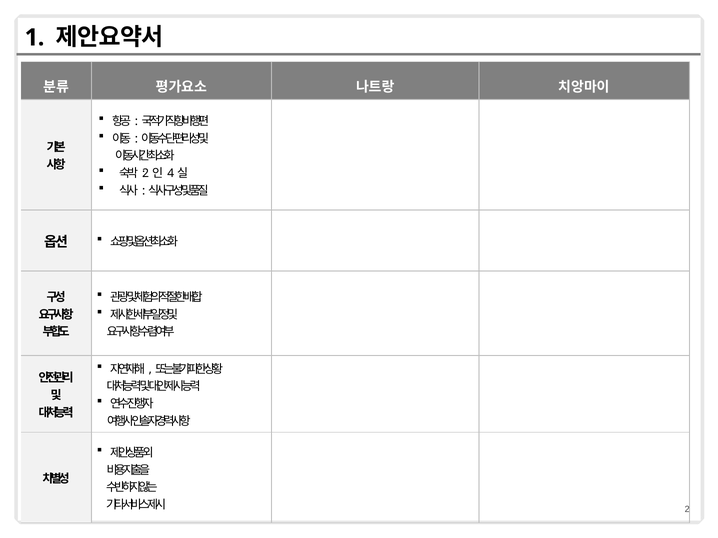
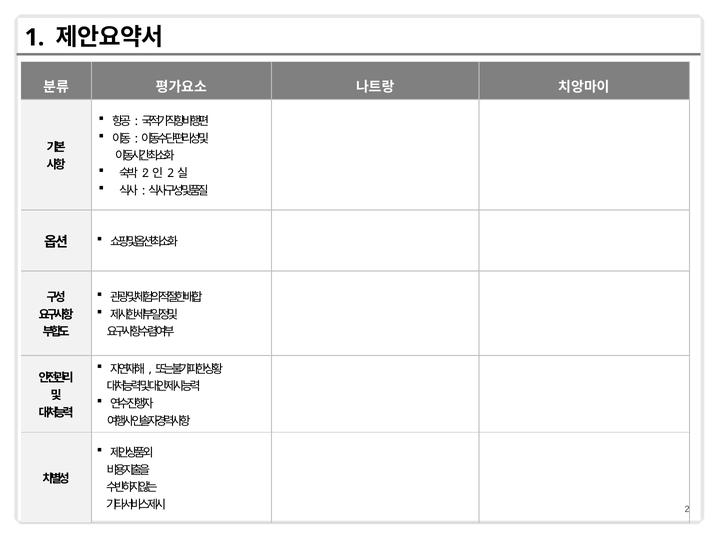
4 at (171, 174): 4 -> 2
